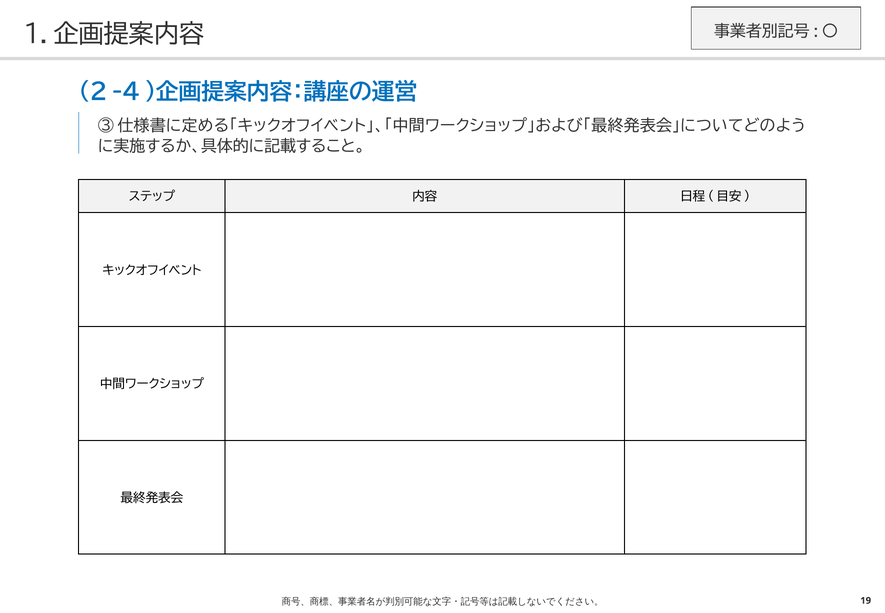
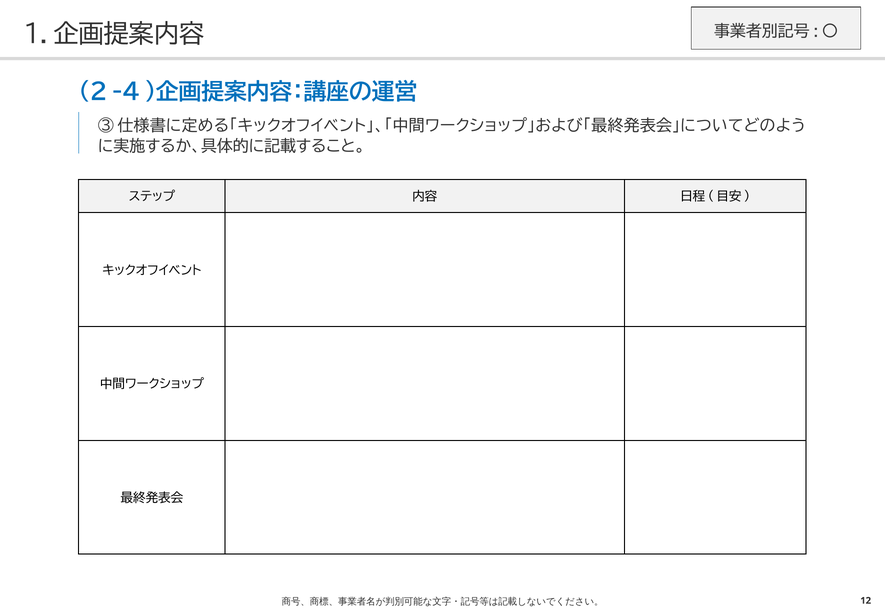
19: 19 -> 12
